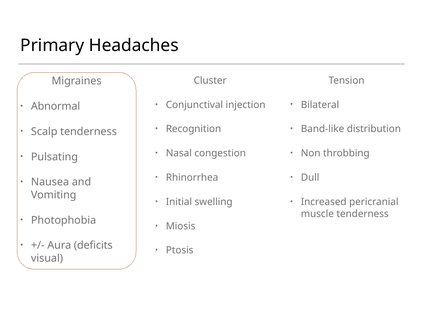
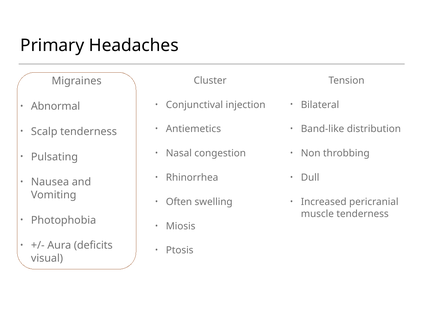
Recognition: Recognition -> Antiemetics
Initial: Initial -> Often
